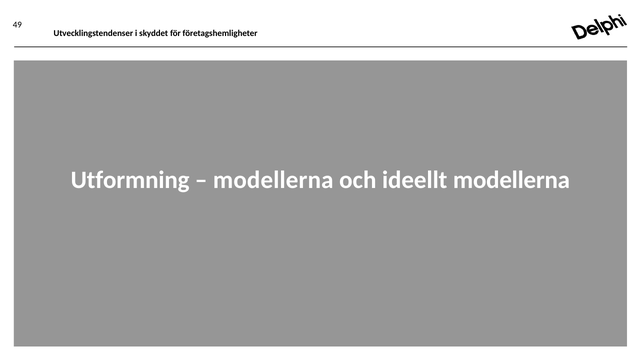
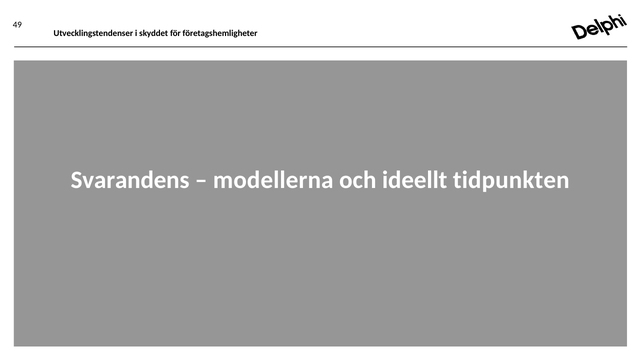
Utformning: Utformning -> Svarandens
ideellt modellerna: modellerna -> tidpunkten
